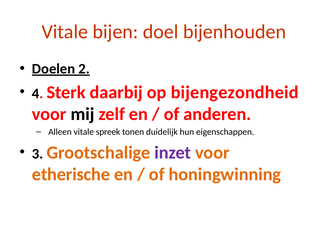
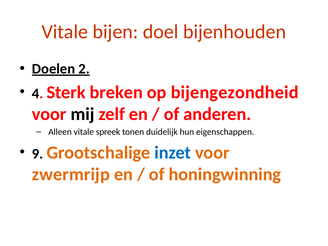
daarbij: daarbij -> breken
3: 3 -> 9
inzet colour: purple -> blue
etherische: etherische -> zwermrijp
